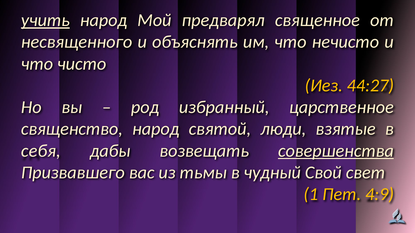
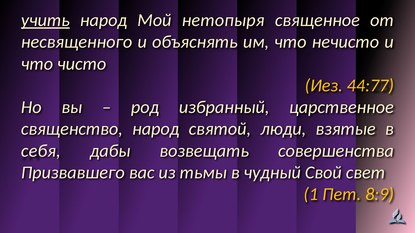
предварял: предварял -> нетопыря
44:27: 44:27 -> 44:77
совершенства underline: present -> none
4:9: 4:9 -> 8:9
